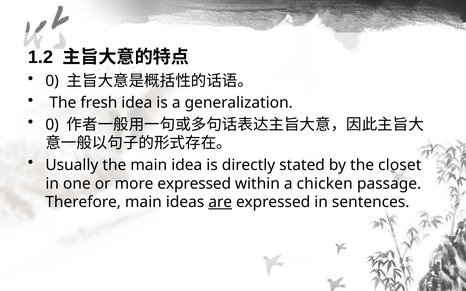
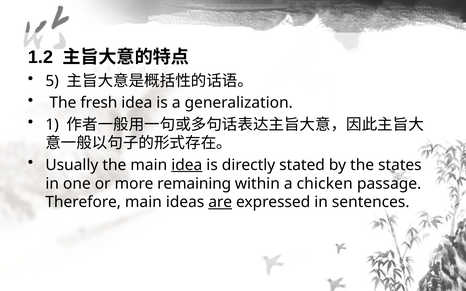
0 at (52, 81): 0 -> 5
0 at (52, 125): 0 -> 1
idea at (187, 165) underline: none -> present
closet: closet -> states
more expressed: expressed -> remaining
